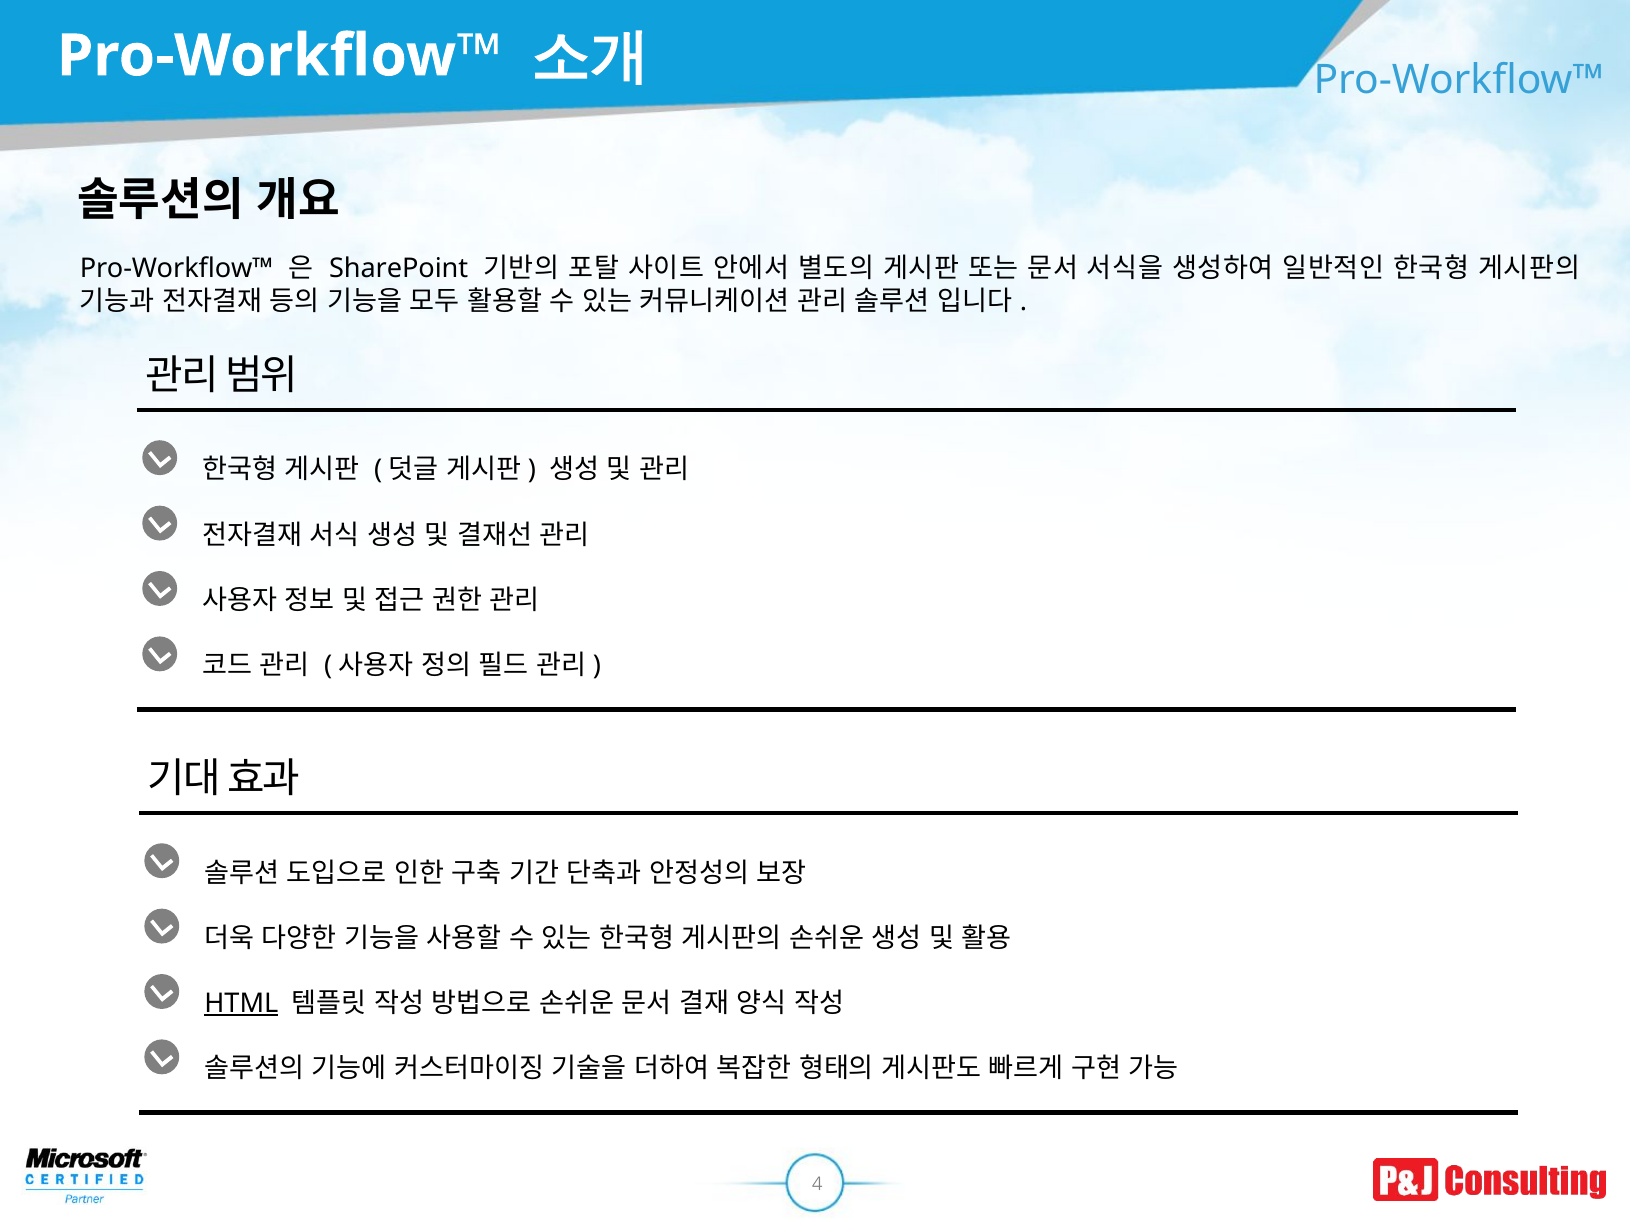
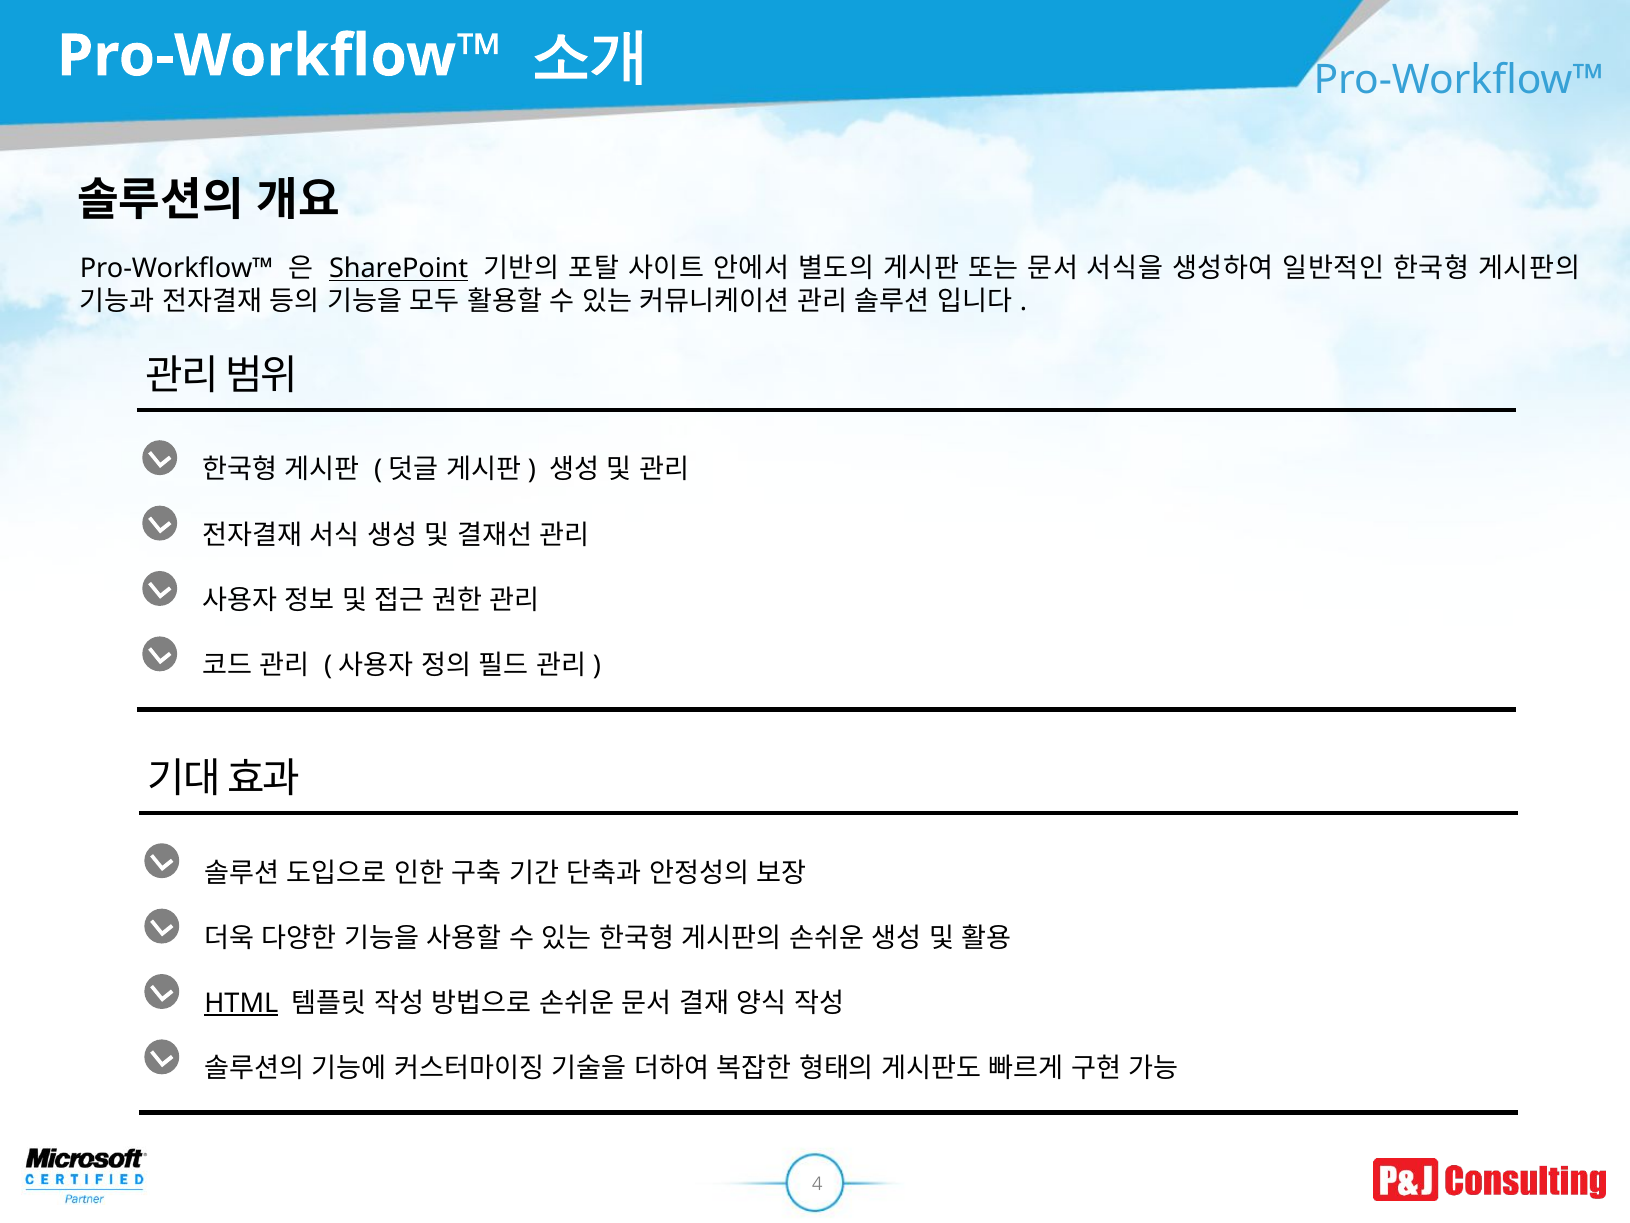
SharePoint underline: none -> present
